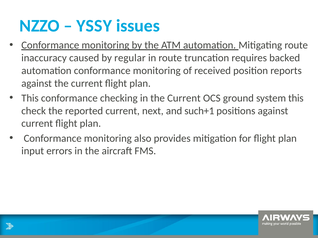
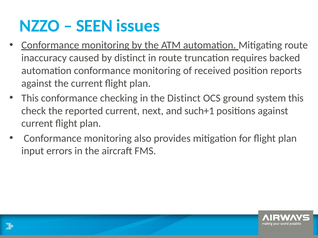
YSSY: YSSY -> SEEN
by regular: regular -> distinct
in the Current: Current -> Distinct
